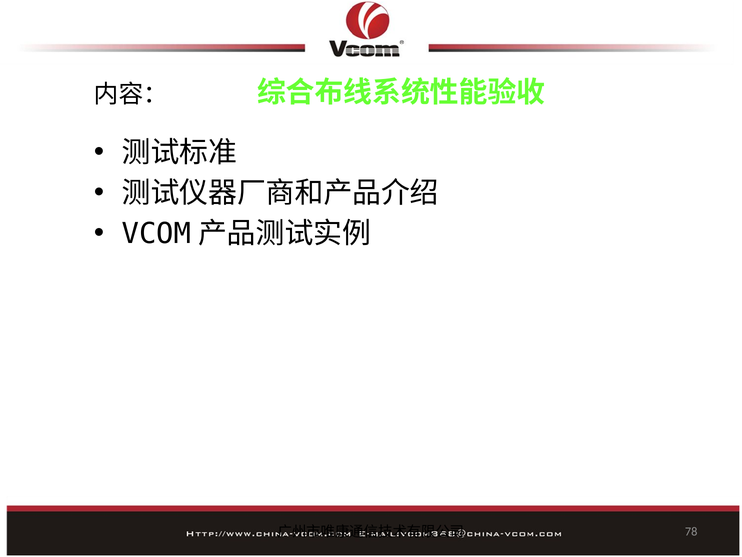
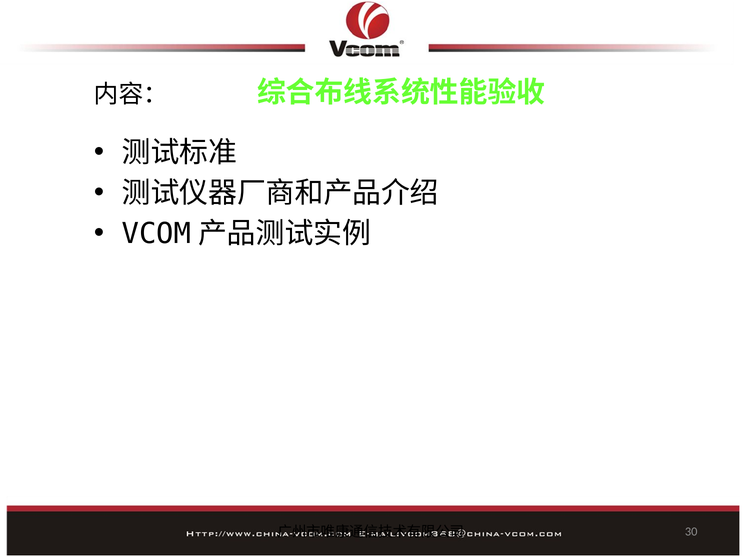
78: 78 -> 30
